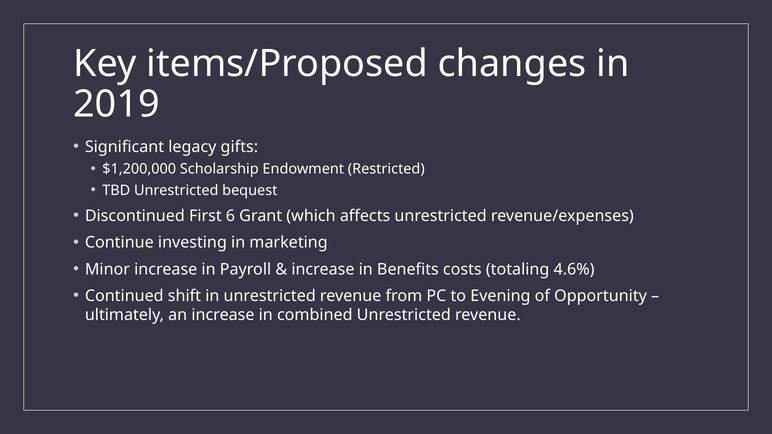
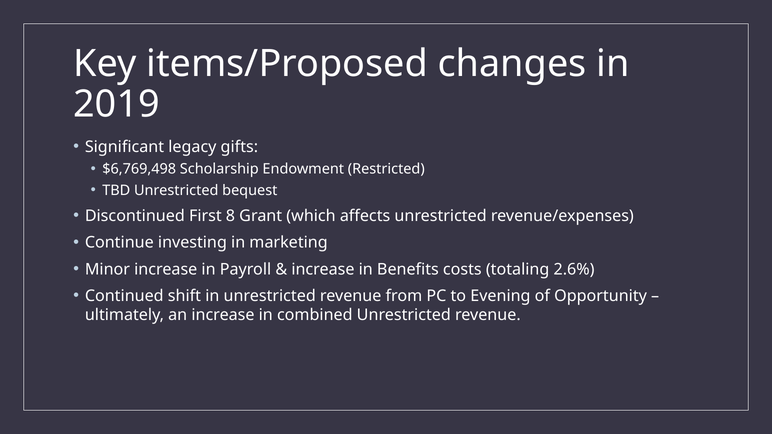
$1,200,000: $1,200,000 -> $6,769,498
6: 6 -> 8
4.6%: 4.6% -> 2.6%
